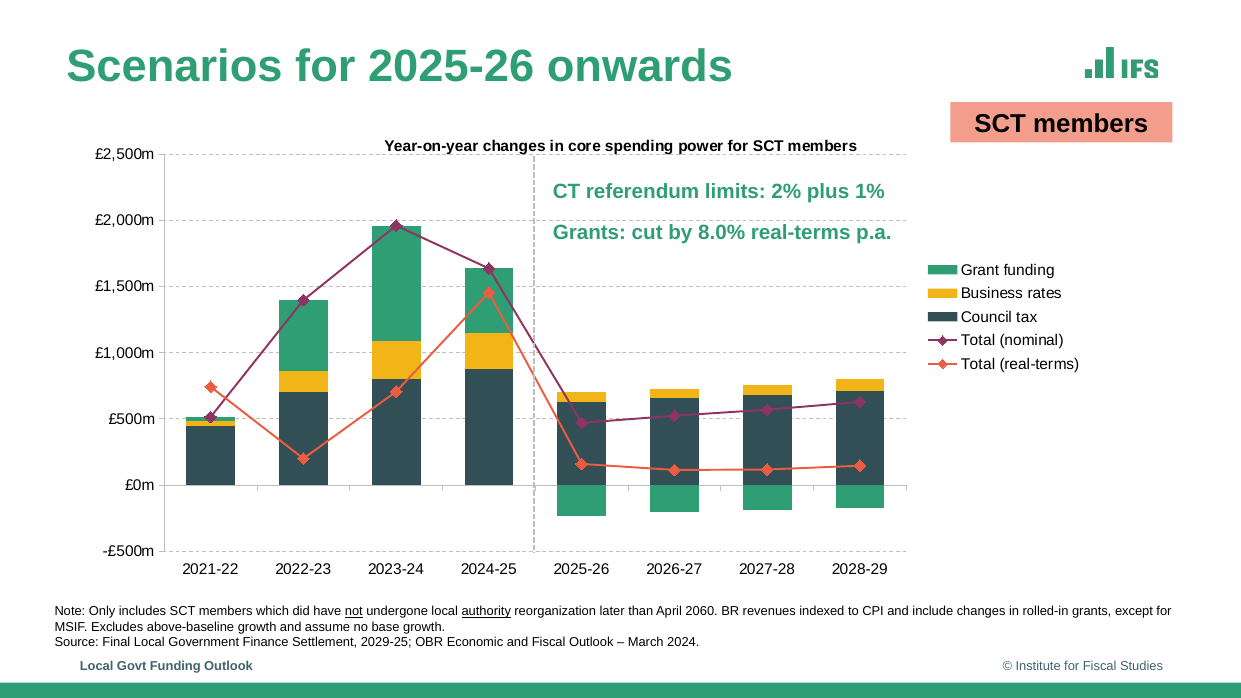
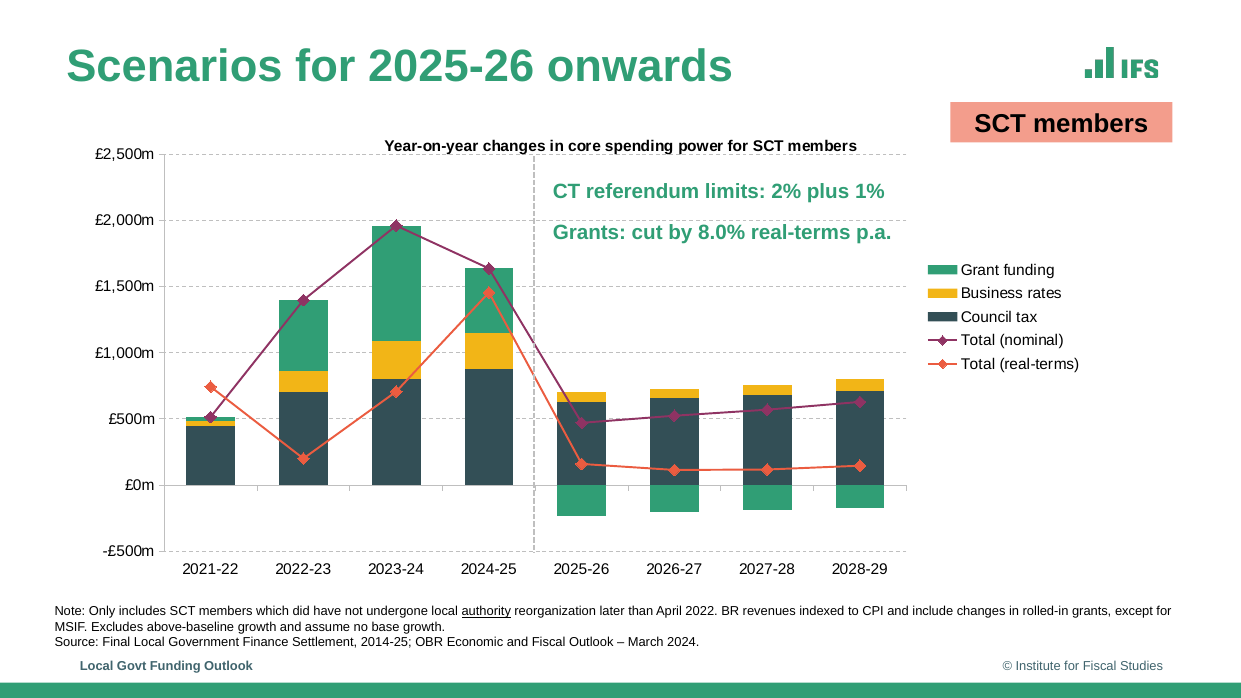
not underline: present -> none
2060: 2060 -> 2022
2029-25: 2029-25 -> 2014-25
